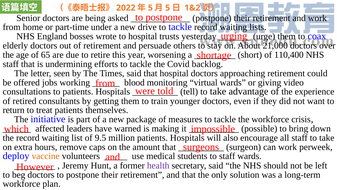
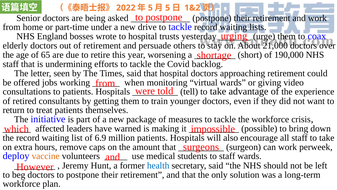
110,400: 110,400 -> 190,000
blood: blood -> when
9.5: 9.5 -> 6.9
health colour: purple -> blue
